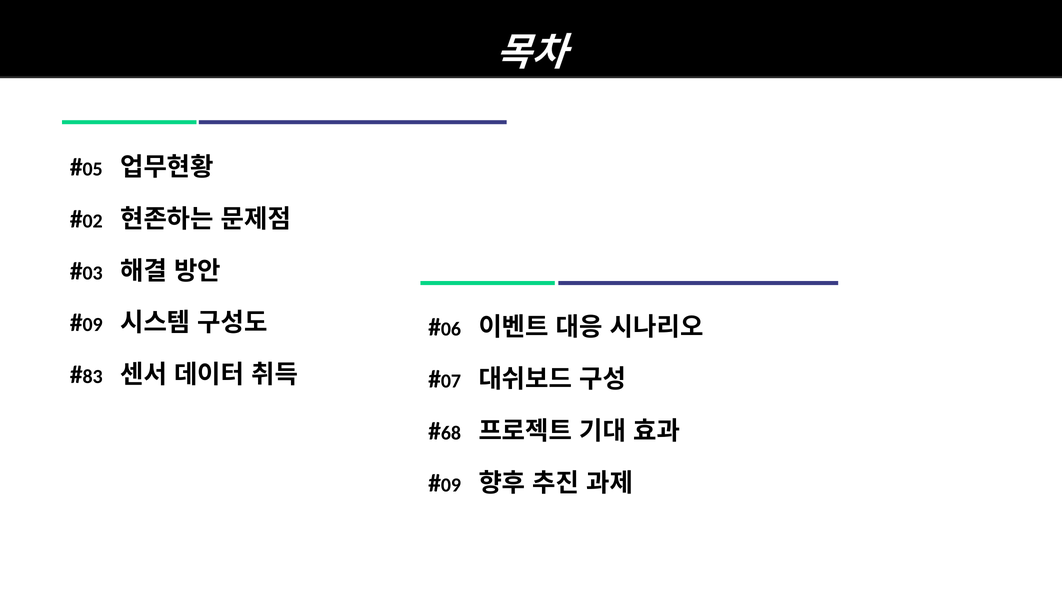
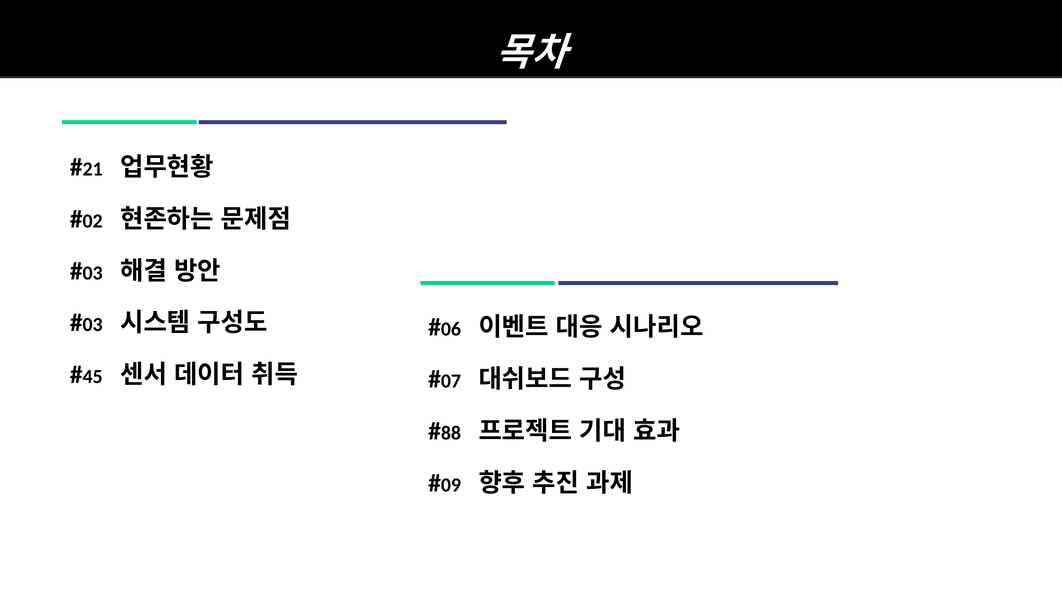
05: 05 -> 21
09 at (93, 325): 09 -> 03
83: 83 -> 45
68: 68 -> 88
